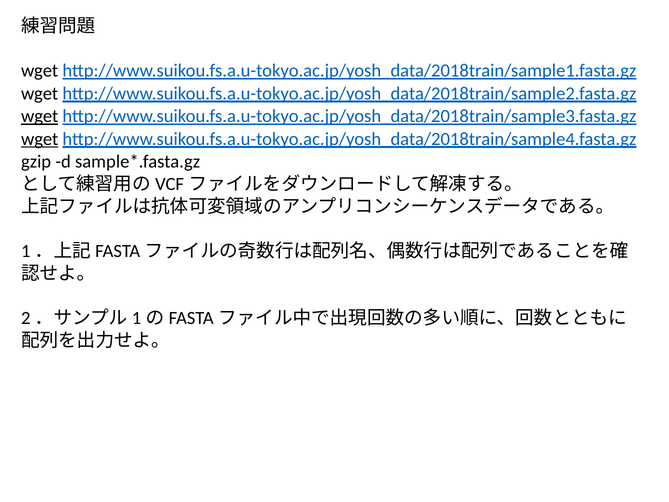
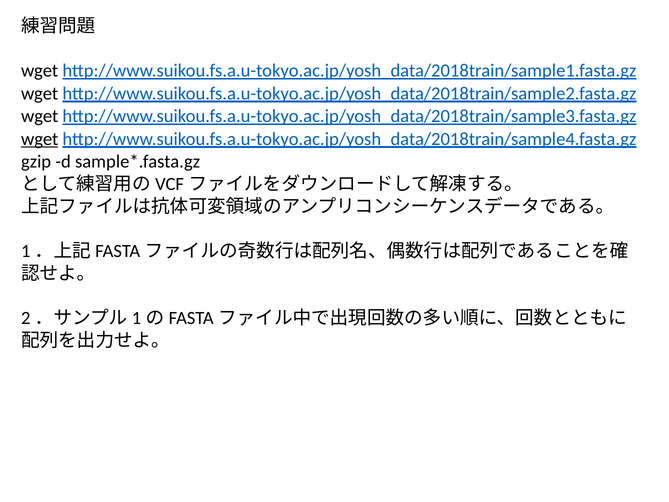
wget at (40, 116) underline: present -> none
